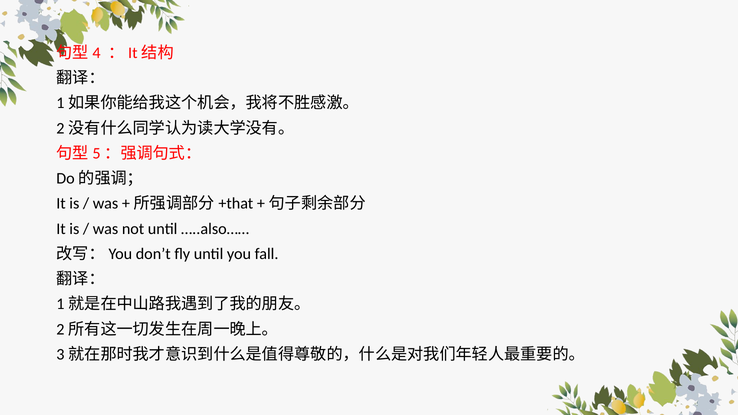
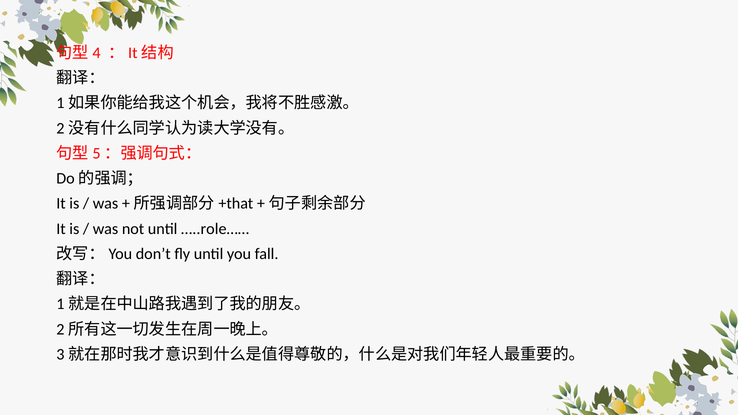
…..also……: …..also…… -> …..role……
